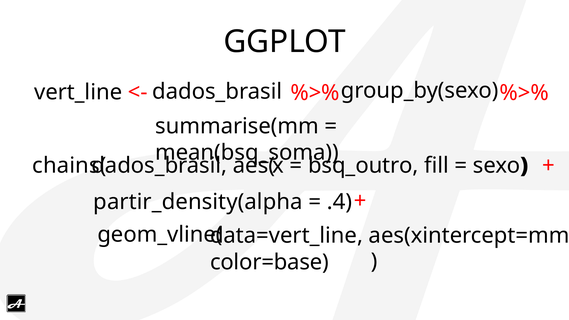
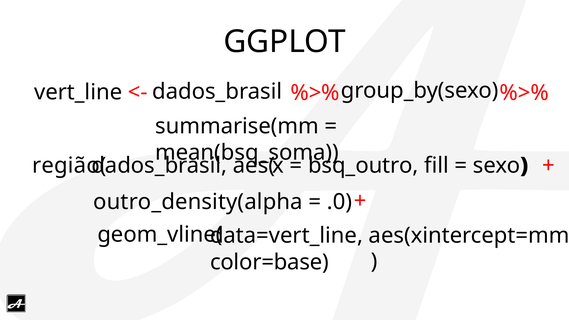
chains(: chains( -> região(
partir_density(alpha: partir_density(alpha -> outro_density(alpha
.4: .4 -> .0
